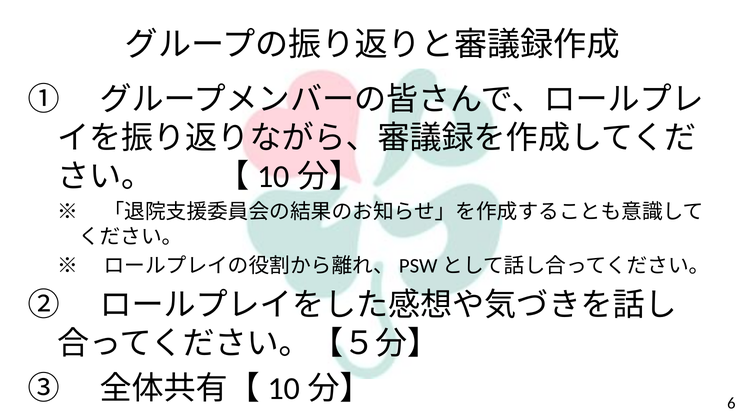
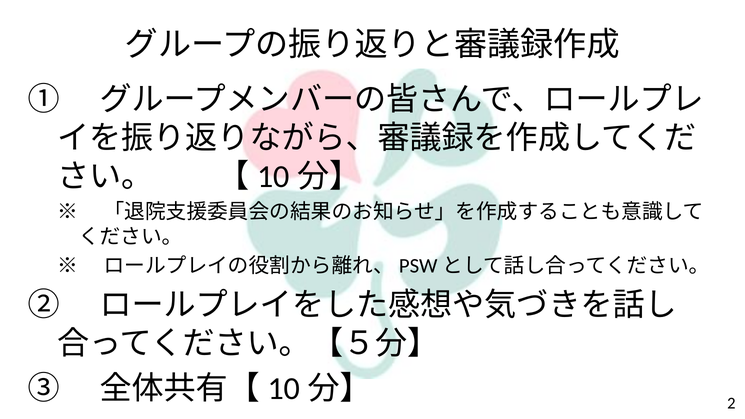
6: 6 -> 2
